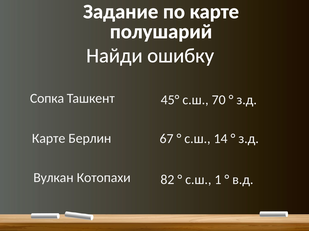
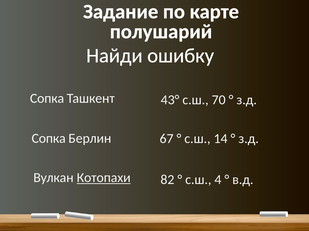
45°: 45° -> 43°
Карте at (49, 139): Карте -> Сопка
Котопахи underline: none -> present
1: 1 -> 4
